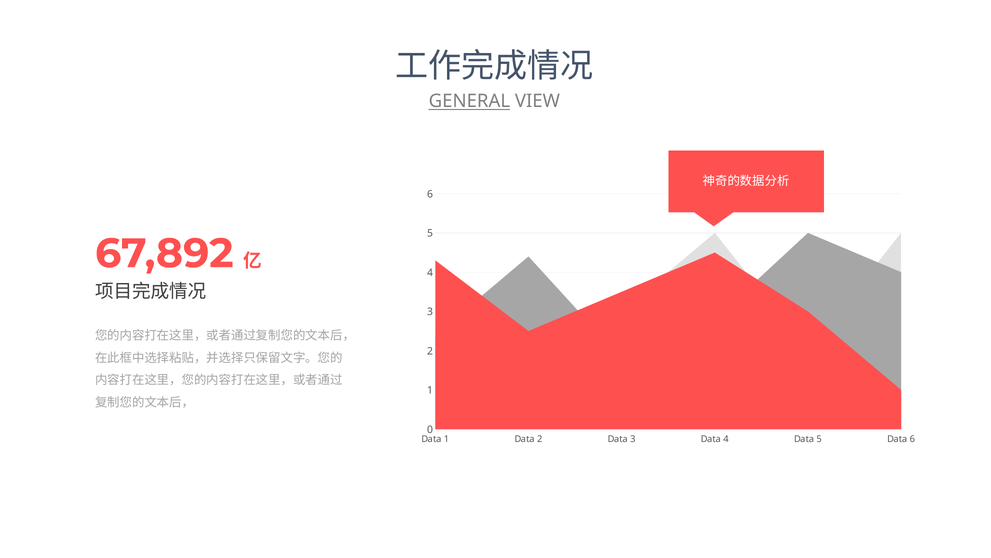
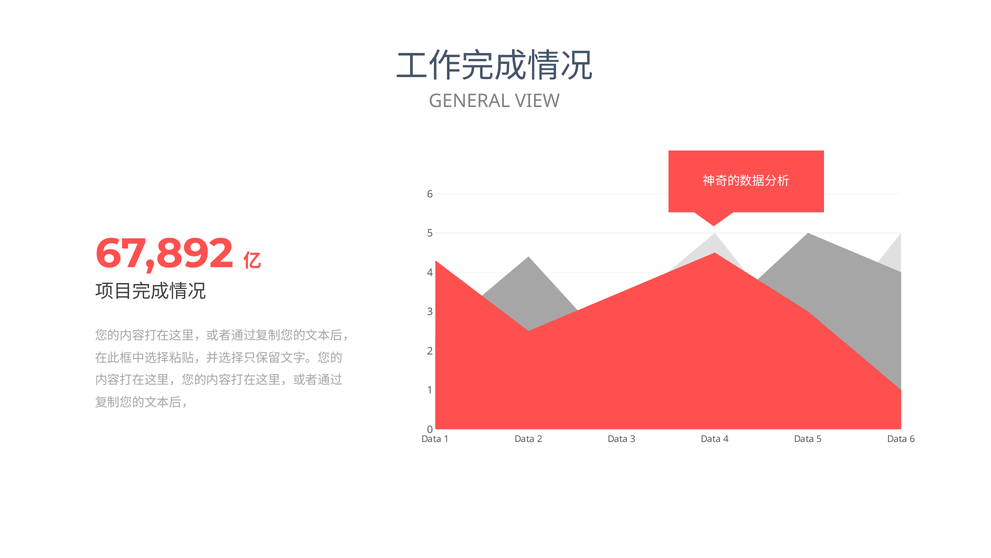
GENERAL underline: present -> none
